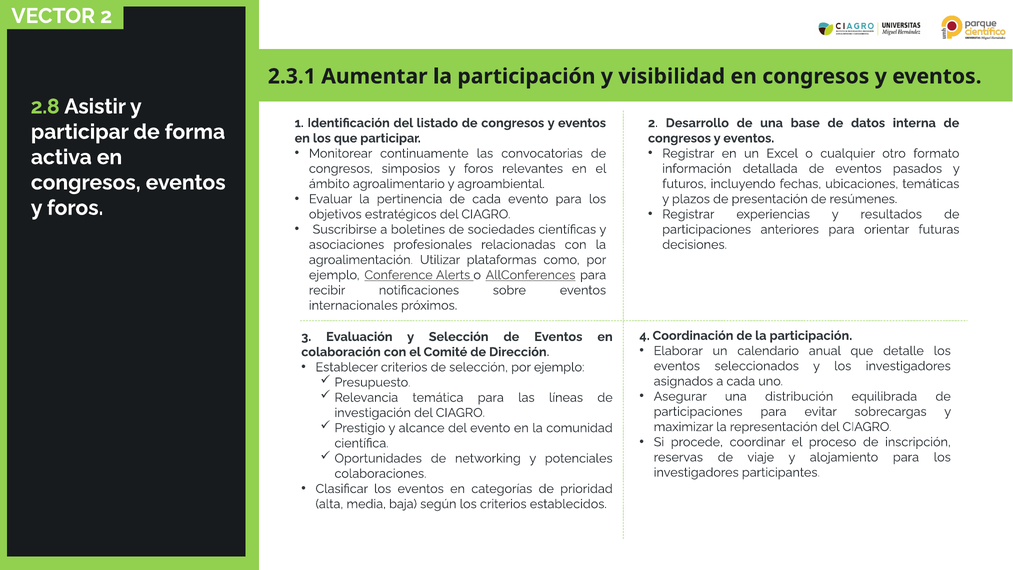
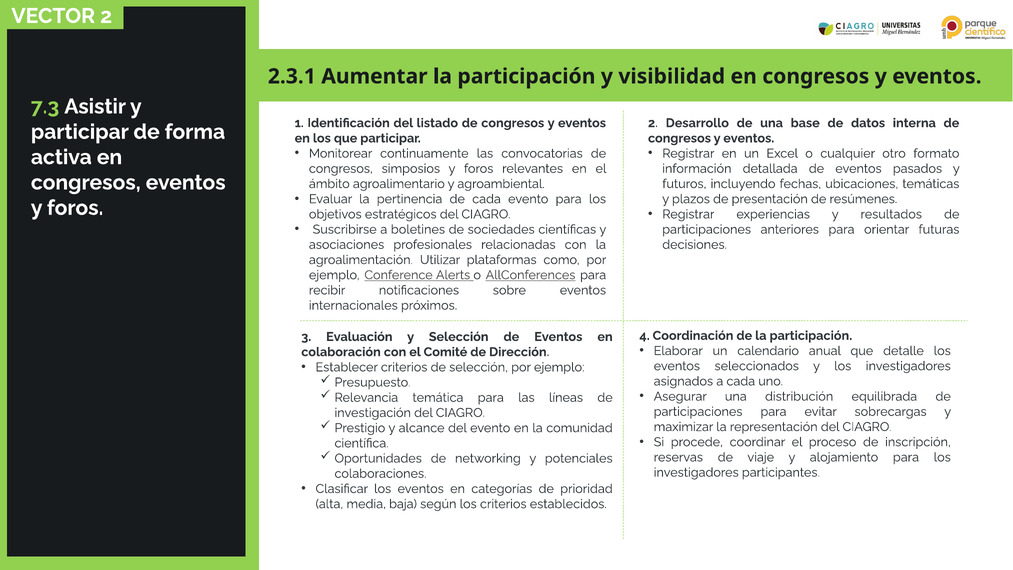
2.8: 2.8 -> 7.3
